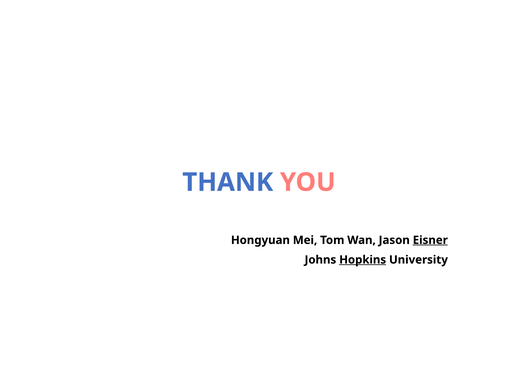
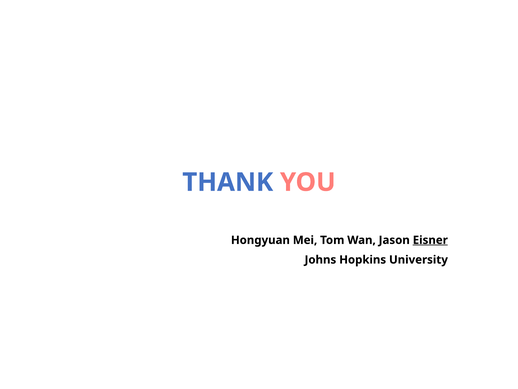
Hopkins underline: present -> none
